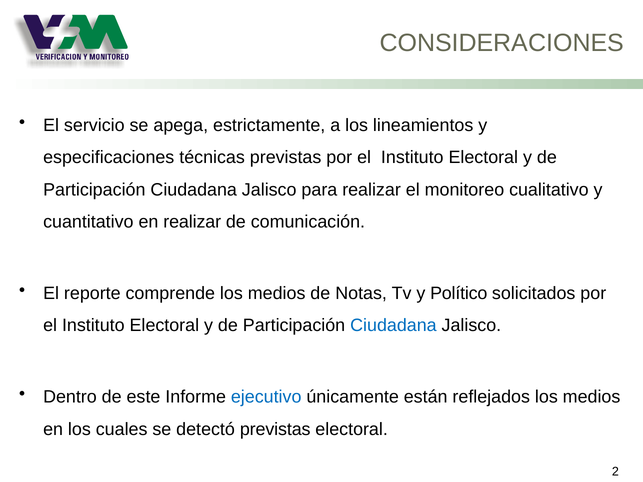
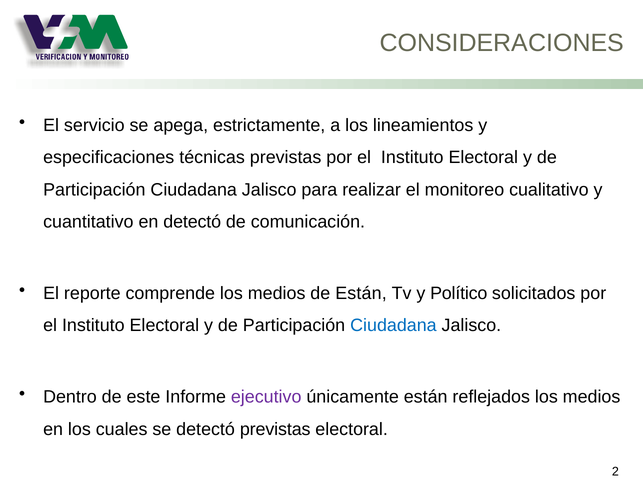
en realizar: realizar -> detectó
de Notas: Notas -> Están
ejecutivo colour: blue -> purple
